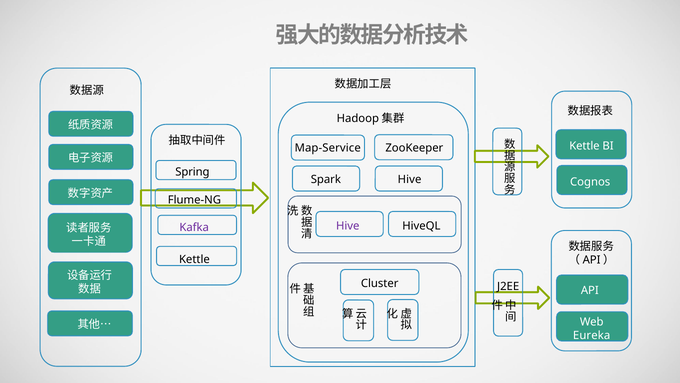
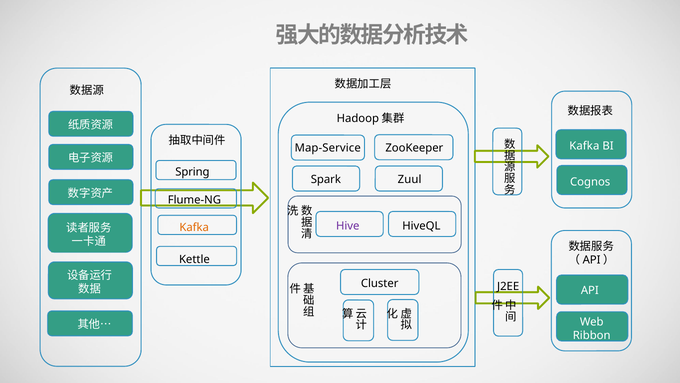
Kettle at (584, 146): Kettle -> Kafka
Spark Hive: Hive -> Zuul
Kafka at (194, 227) colour: purple -> orange
Eureka: Eureka -> Ribbon
